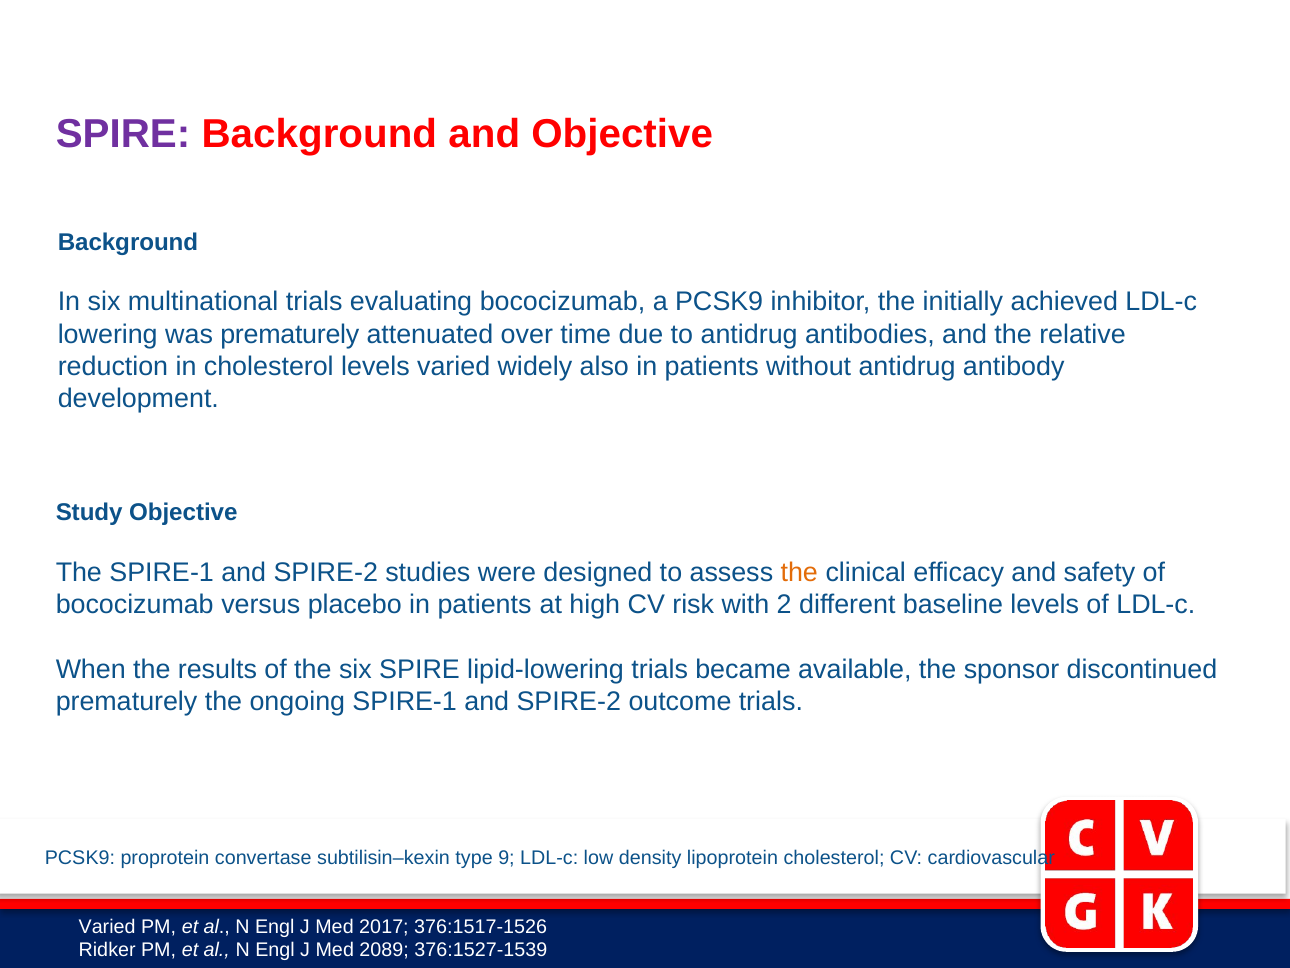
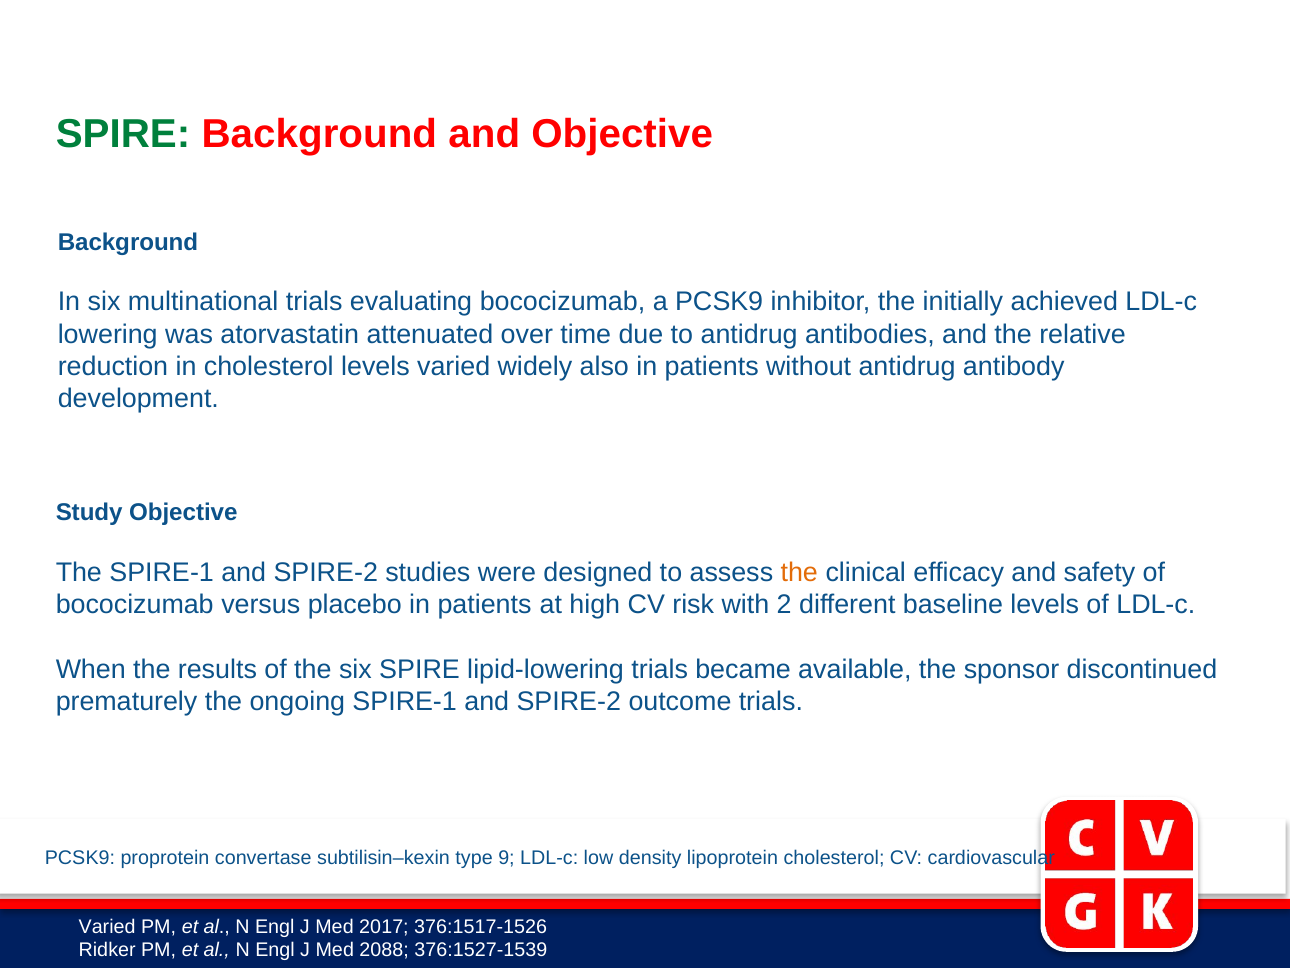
SPIRE at (123, 134) colour: purple -> green
was prematurely: prematurely -> atorvastatin
2089: 2089 -> 2088
